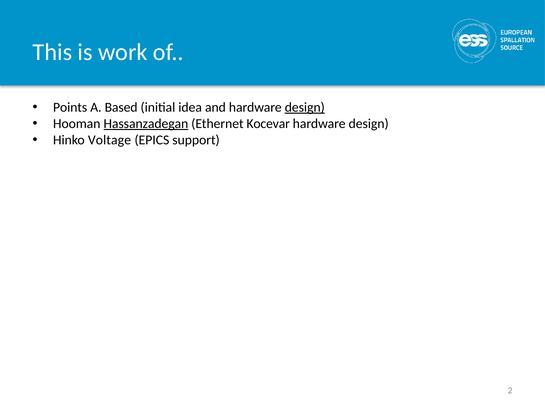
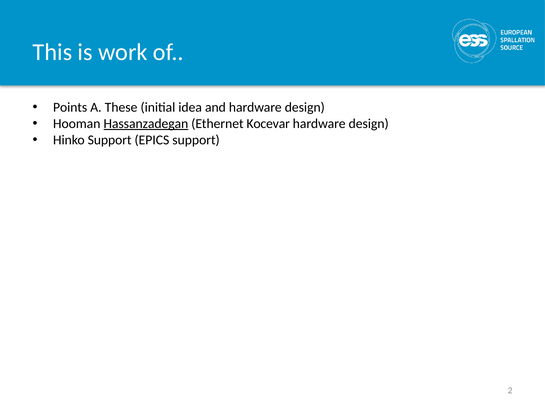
Based: Based -> These
design at (305, 107) underline: present -> none
Hinko Voltage: Voltage -> Support
